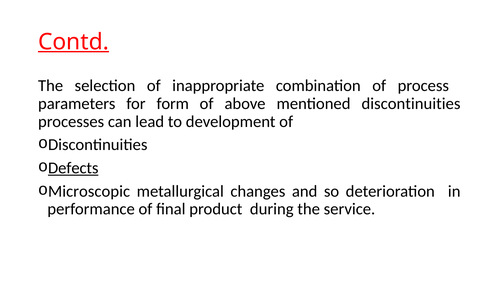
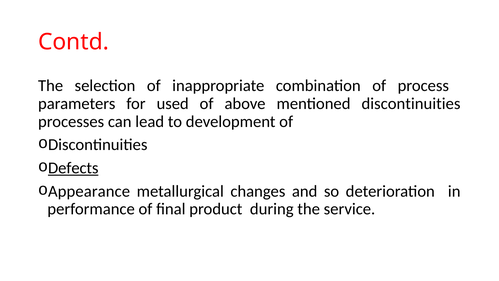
Contd underline: present -> none
form: form -> used
Microscopic: Microscopic -> Appearance
